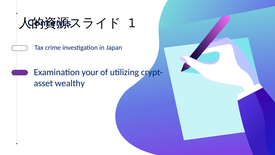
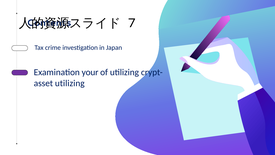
1: 1 -> 7
wealthy at (70, 83): wealthy -> utilizing
